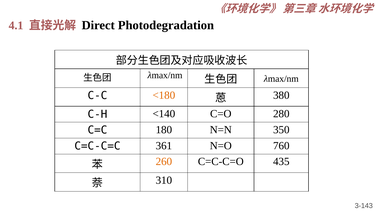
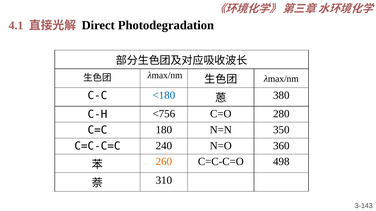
<180 colour: orange -> blue
<140: <140 -> <756
361: 361 -> 240
760: 760 -> 360
435: 435 -> 498
